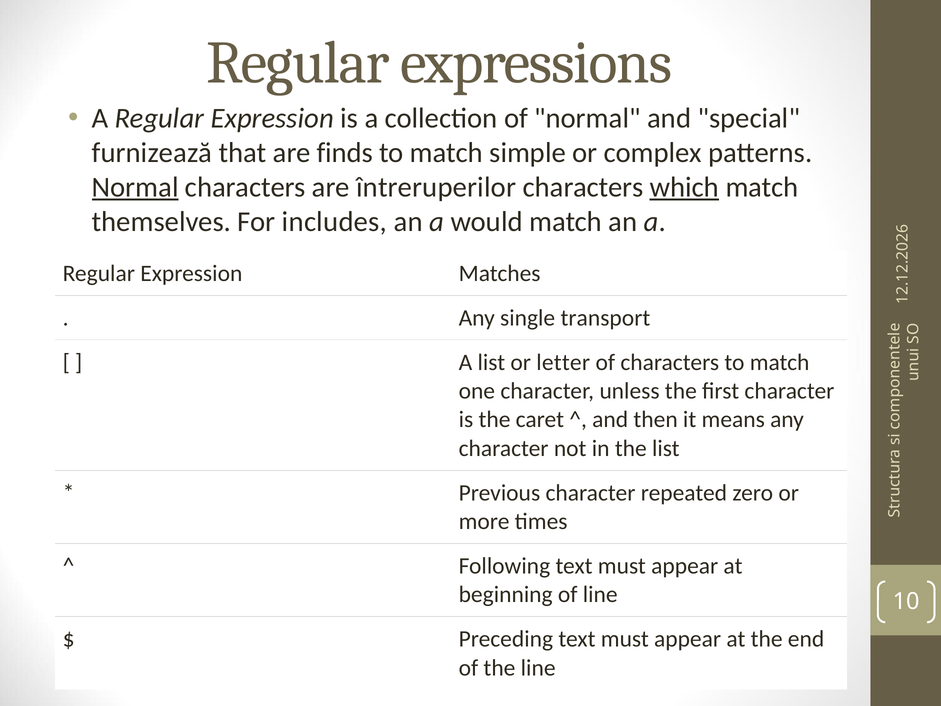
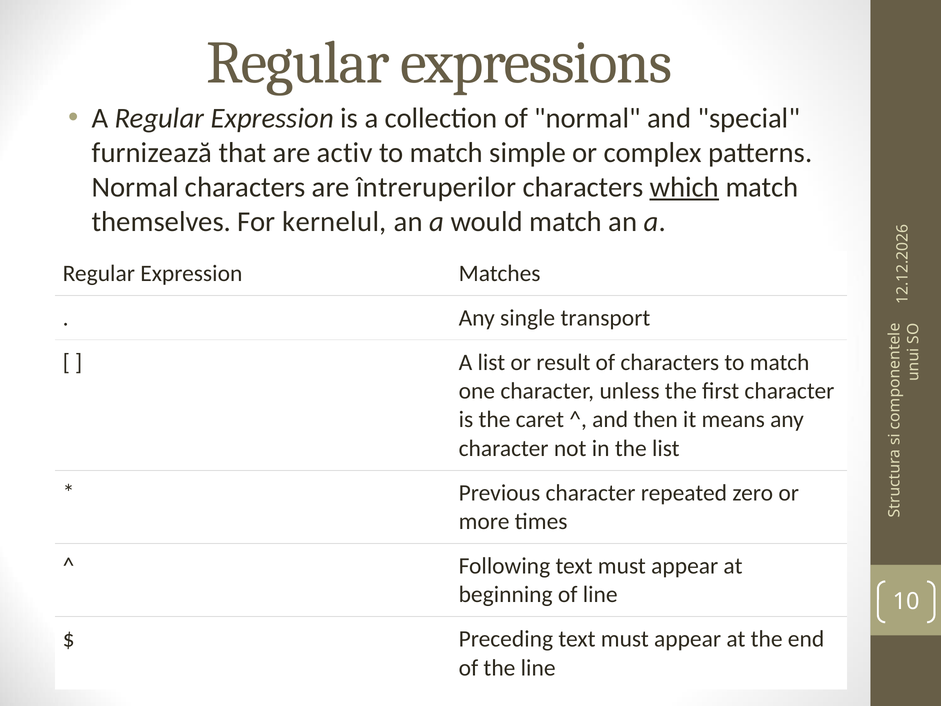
finds: finds -> activ
Normal at (135, 187) underline: present -> none
includes: includes -> kernelul
letter: letter -> result
